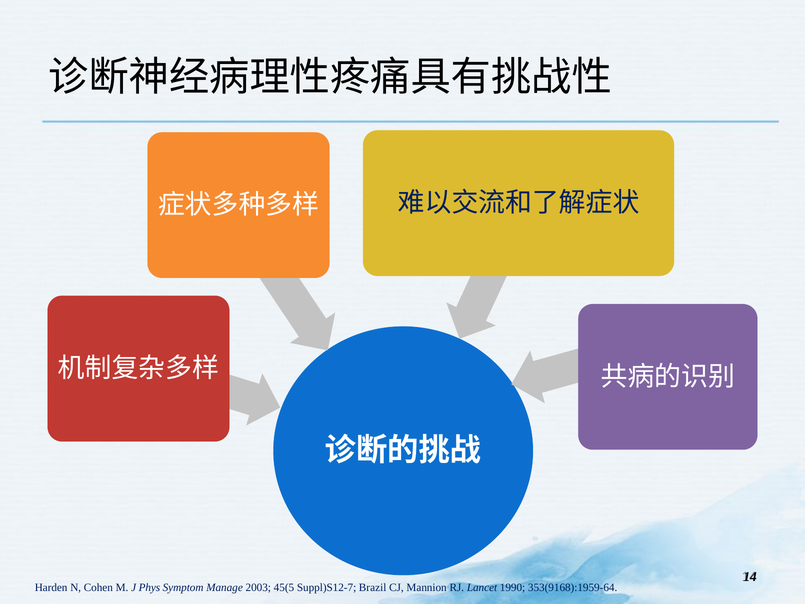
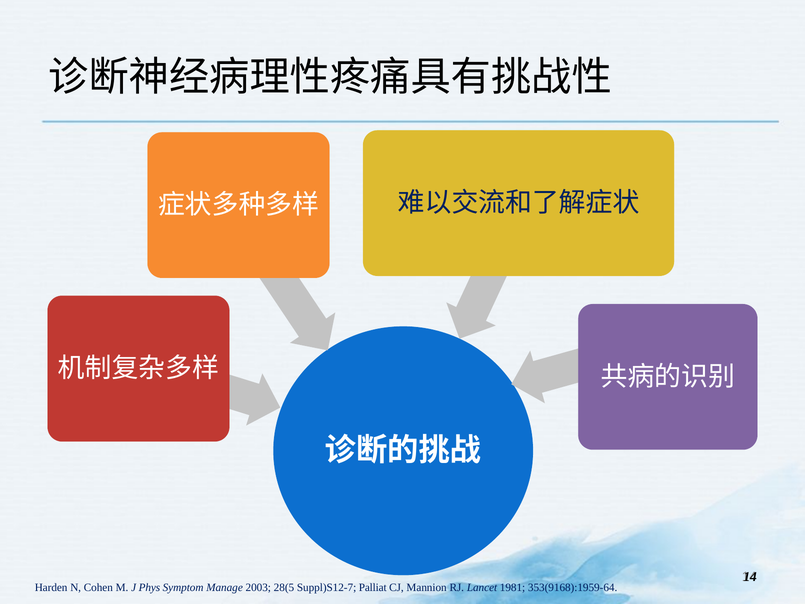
45(5: 45(5 -> 28(5
Brazil: Brazil -> Palliat
1990: 1990 -> 1981
